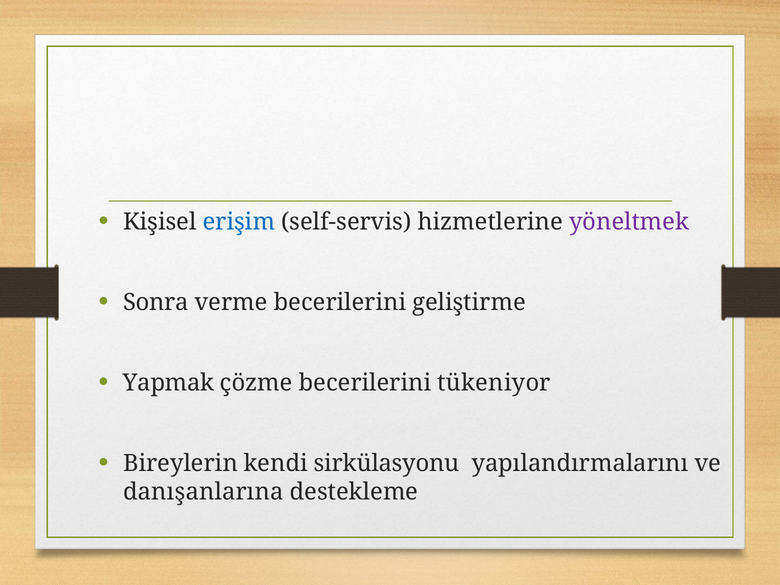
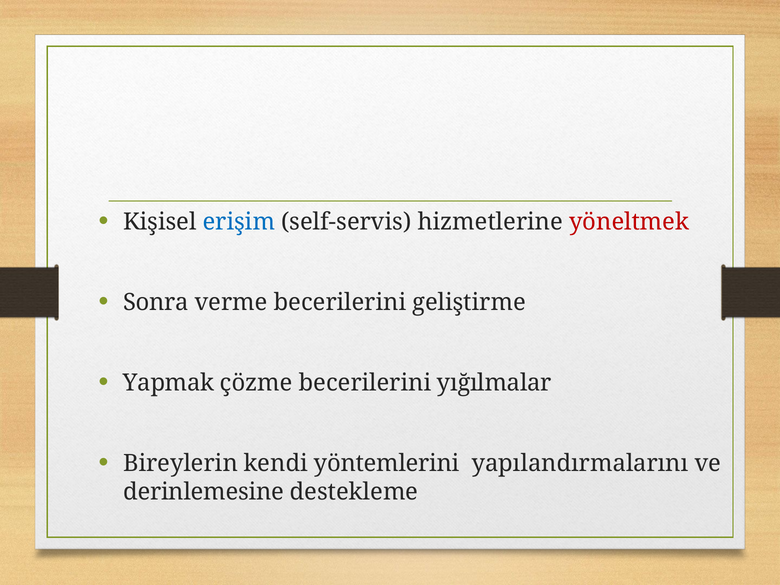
yöneltmek colour: purple -> red
tükeniyor: tükeniyor -> yığılmalar
sirkülasyonu: sirkülasyonu -> yöntemlerini
danışanlarına: danışanlarına -> derinlemesine
